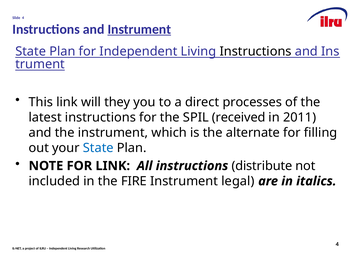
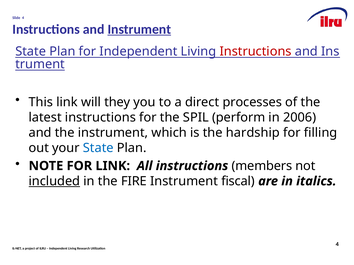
Instructions at (256, 52) colour: black -> red
received: received -> perform
2011: 2011 -> 2006
alternate: alternate -> hardship
distribute: distribute -> members
included underline: none -> present
legal: legal -> fiscal
